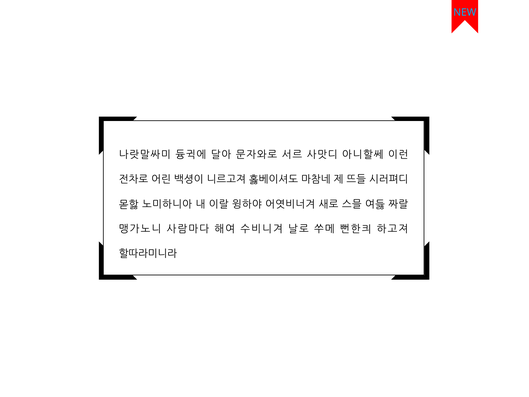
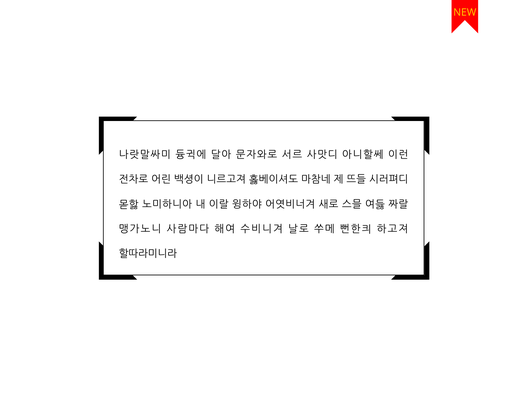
NEW colour: light blue -> yellow
